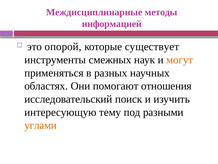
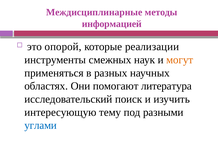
существует: существует -> реализации
отношения: отношения -> литература
углами colour: orange -> blue
